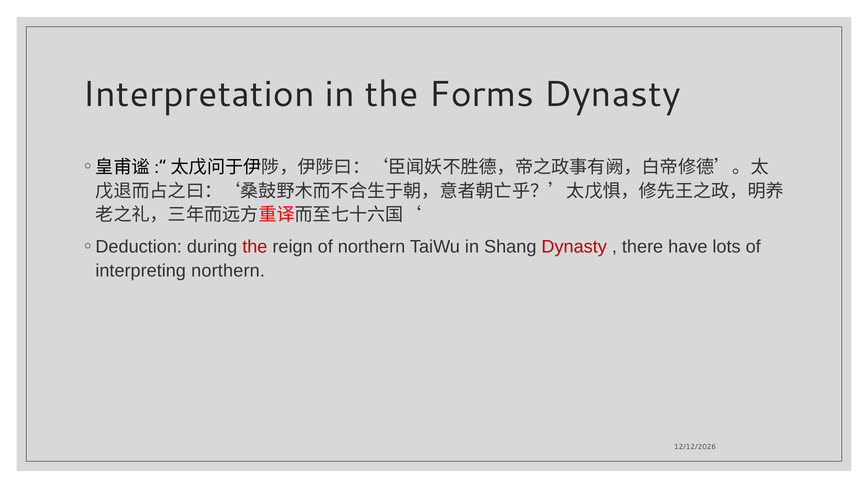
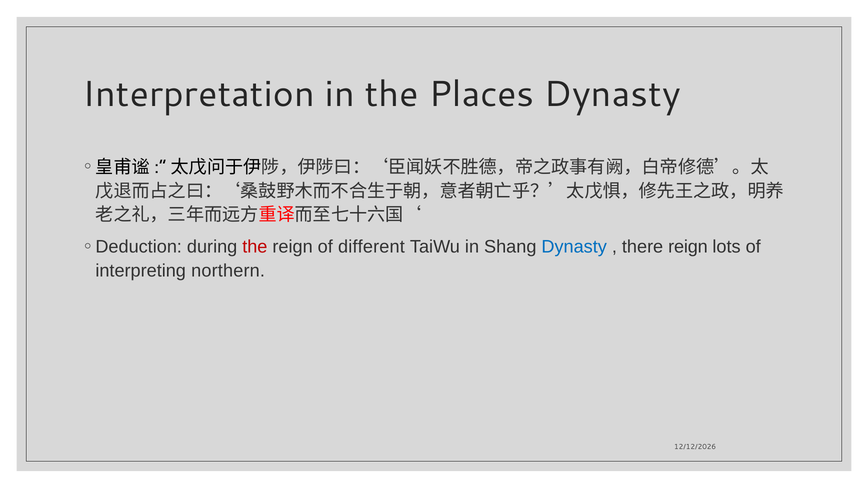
Forms: Forms -> Places
of northern: northern -> different
Dynasty at (574, 247) colour: red -> blue
there have: have -> reign
